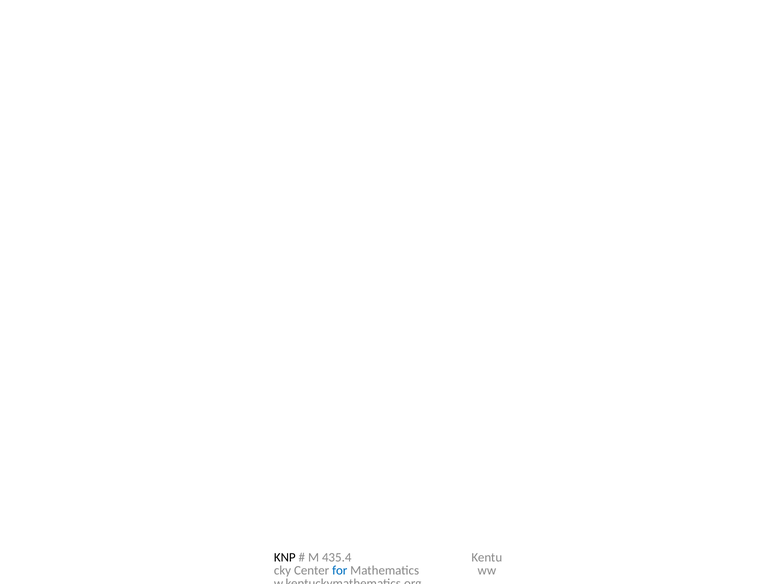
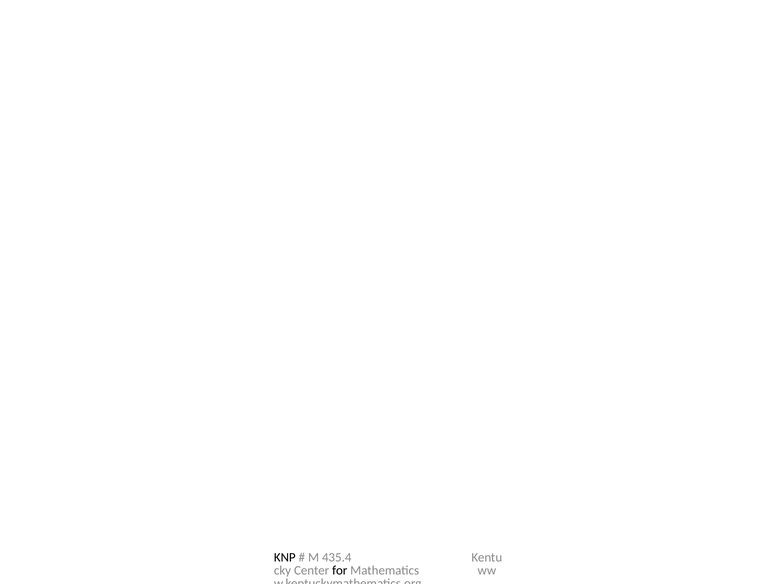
for colour: blue -> black
